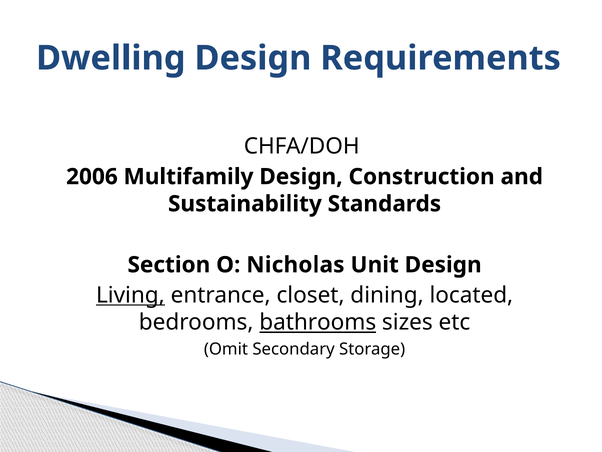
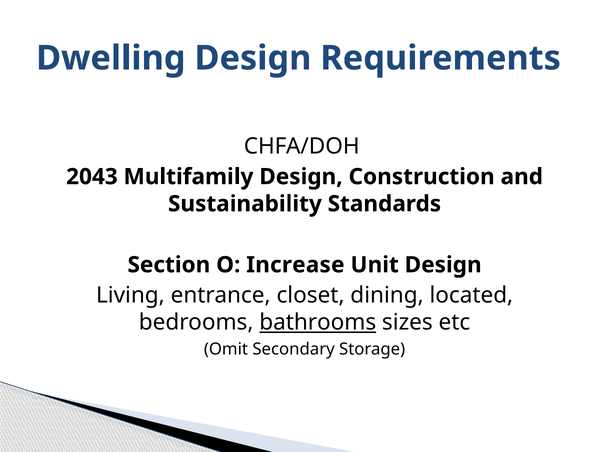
2006: 2006 -> 2043
Nicholas: Nicholas -> Increase
Living underline: present -> none
